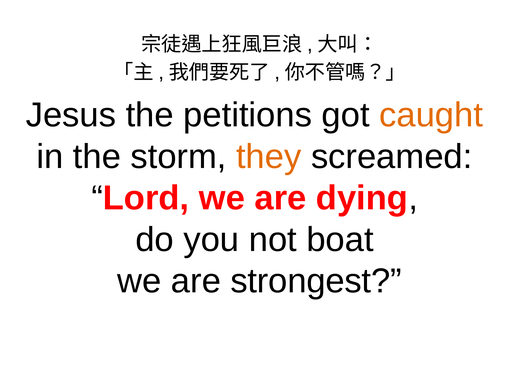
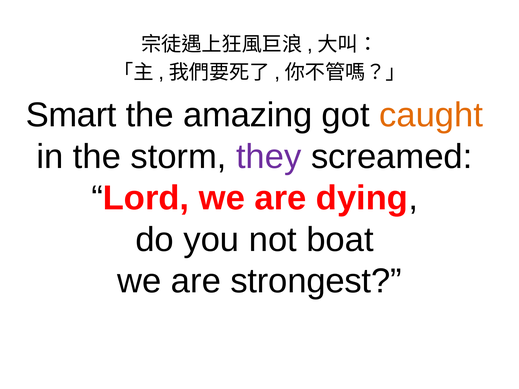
Jesus: Jesus -> Smart
petitions: petitions -> amazing
they colour: orange -> purple
